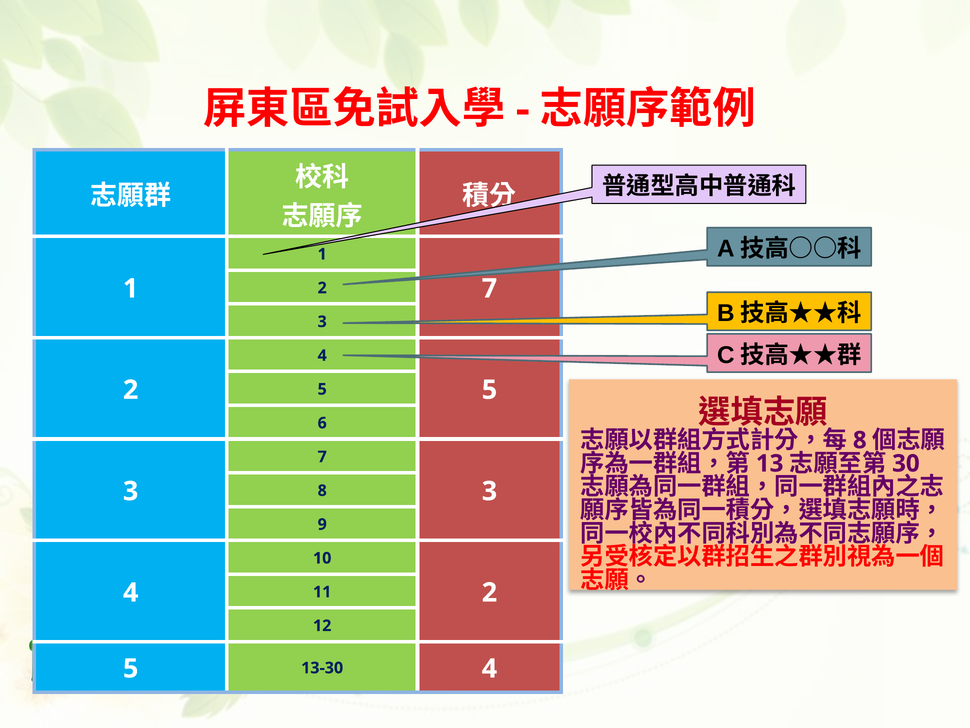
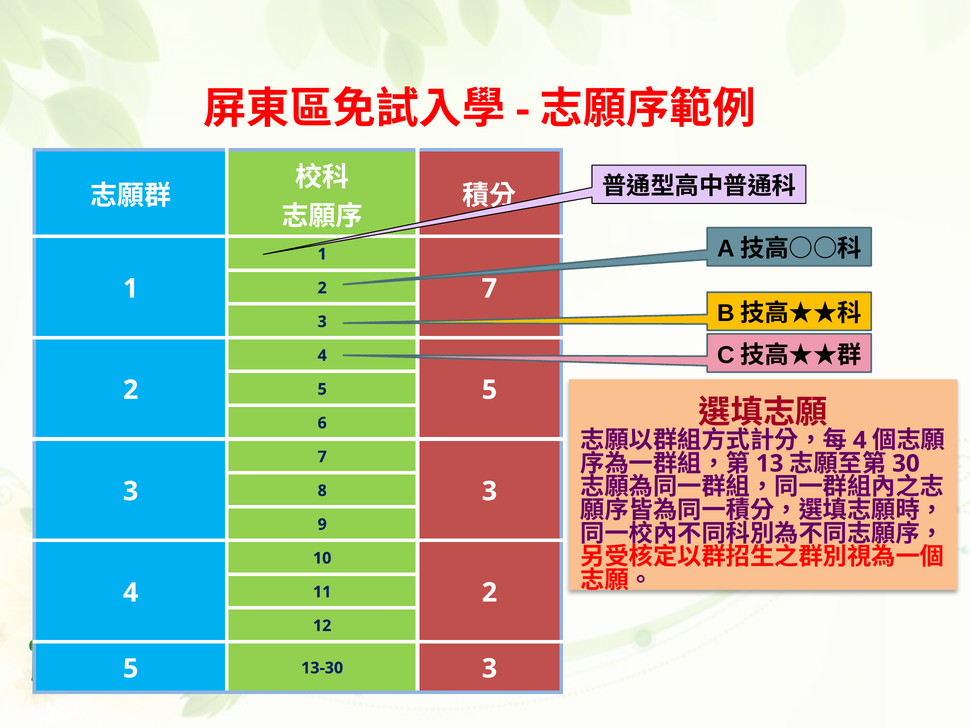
8 at (860, 440): 8 -> 4
13-30 4: 4 -> 3
